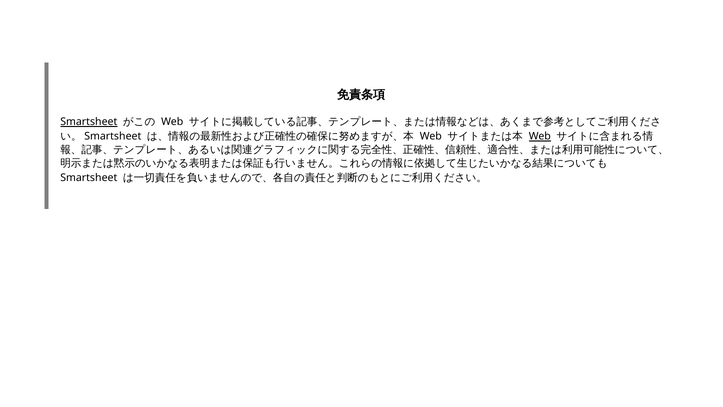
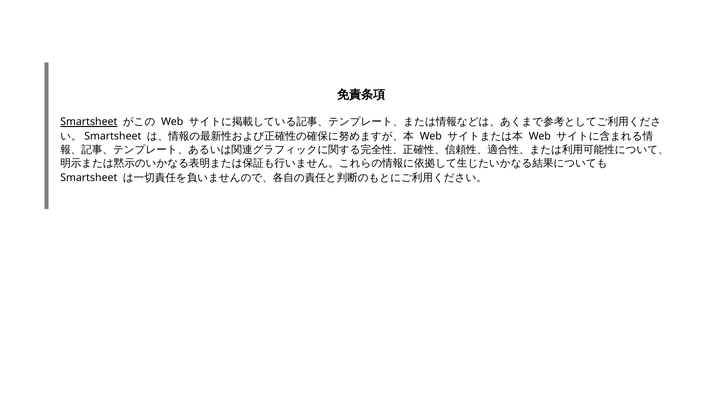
Web at (540, 136) underline: present -> none
